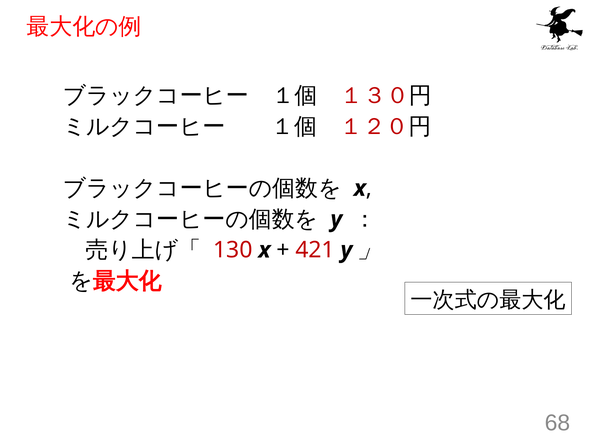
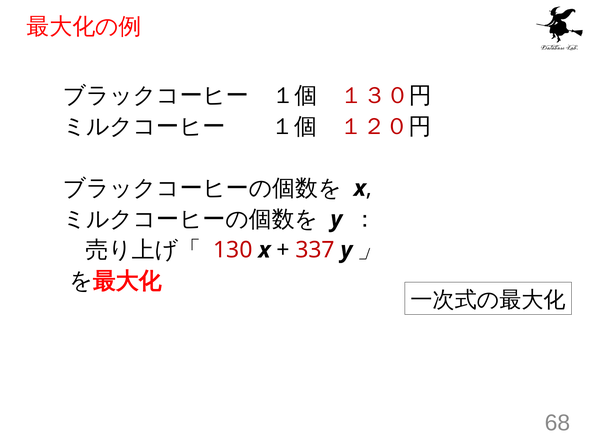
421: 421 -> 337
